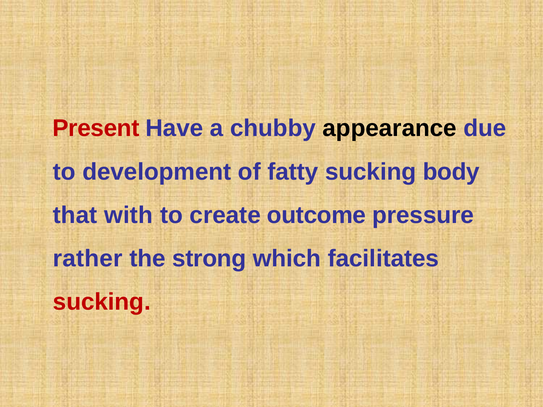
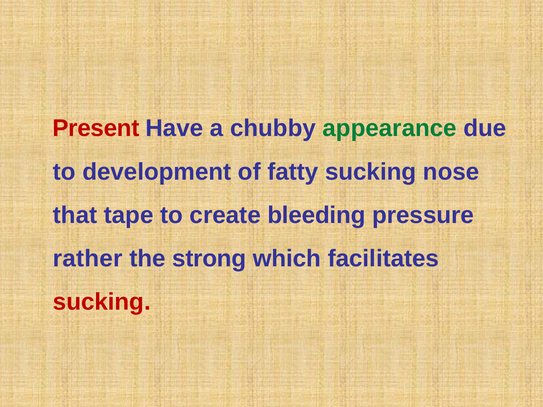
appearance colour: black -> green
body: body -> nose
with: with -> tape
outcome: outcome -> bleeding
